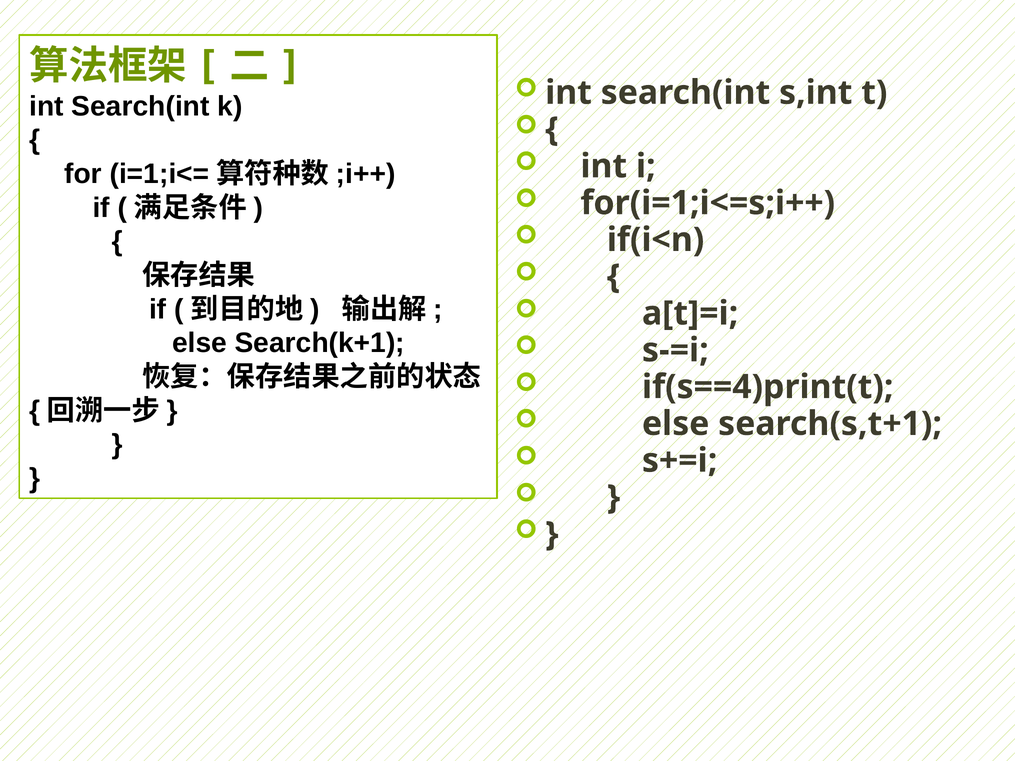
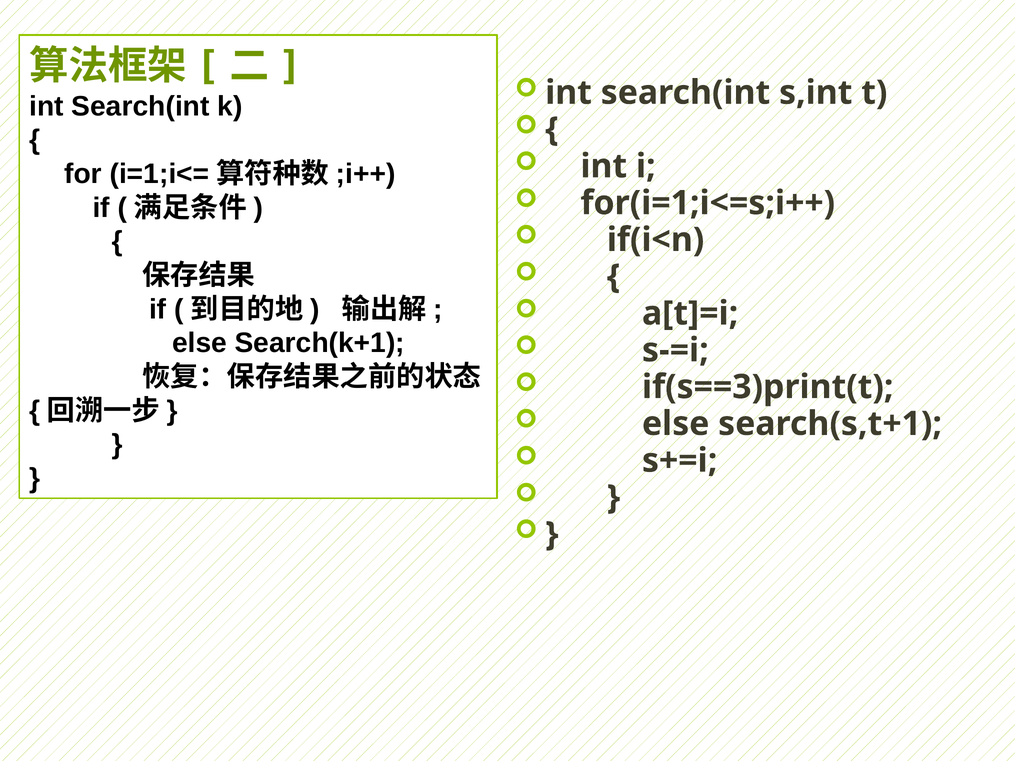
if(s==4)print(t: if(s==4)print(t -> if(s==3)print(t
